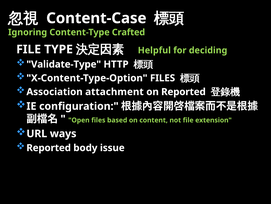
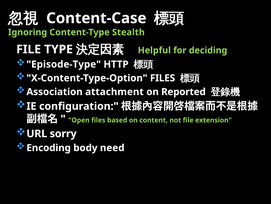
Crafted: Crafted -> Stealth
Validate-Type: Validate-Type -> Episode-Type
ways: ways -> sorry
Reported at (49, 147): Reported -> Encoding
issue: issue -> need
